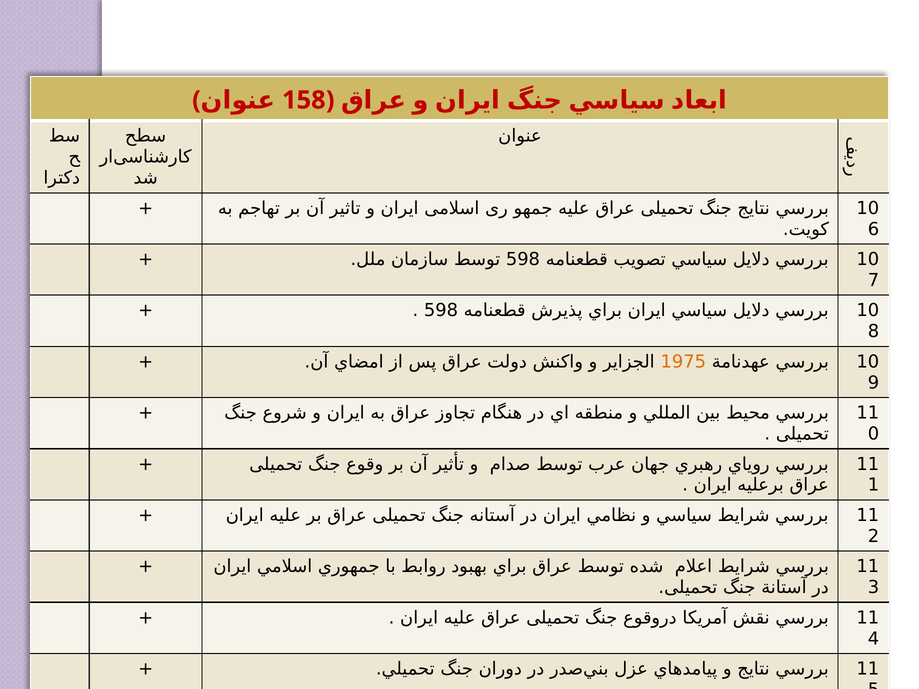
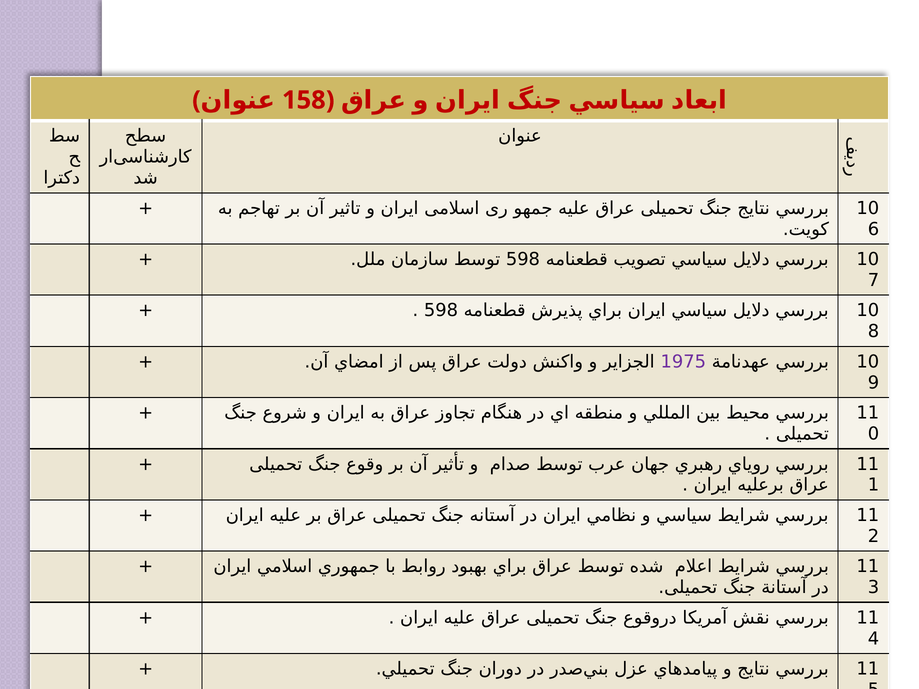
1975 colour: orange -> purple
